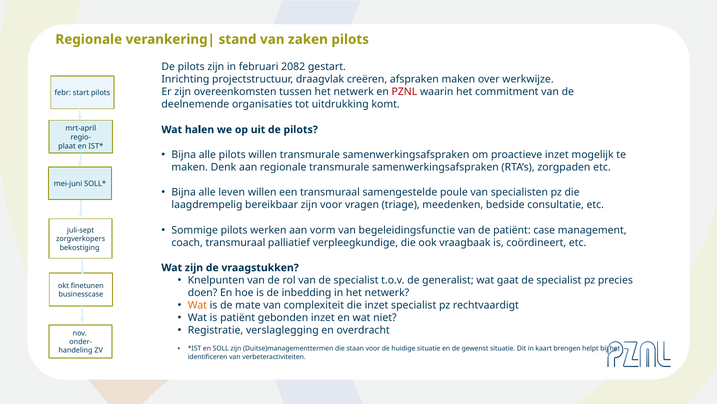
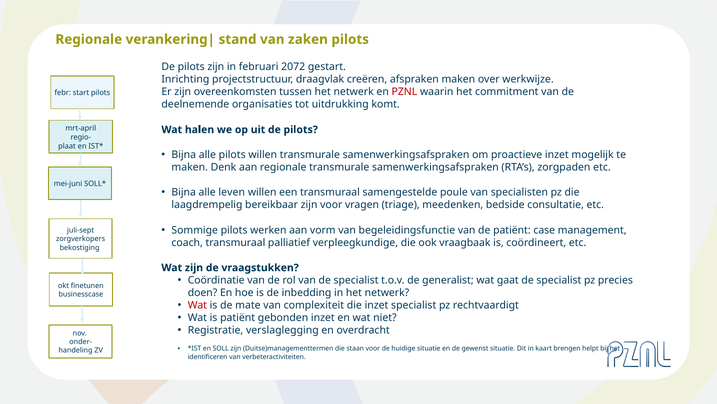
2082: 2082 -> 2072
Knelpunten: Knelpunten -> Coördinatie
Wat at (197, 305) colour: orange -> red
